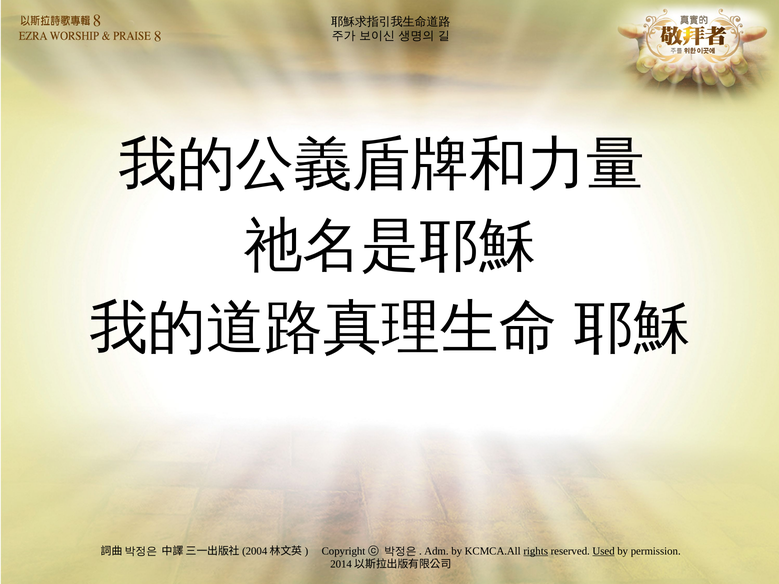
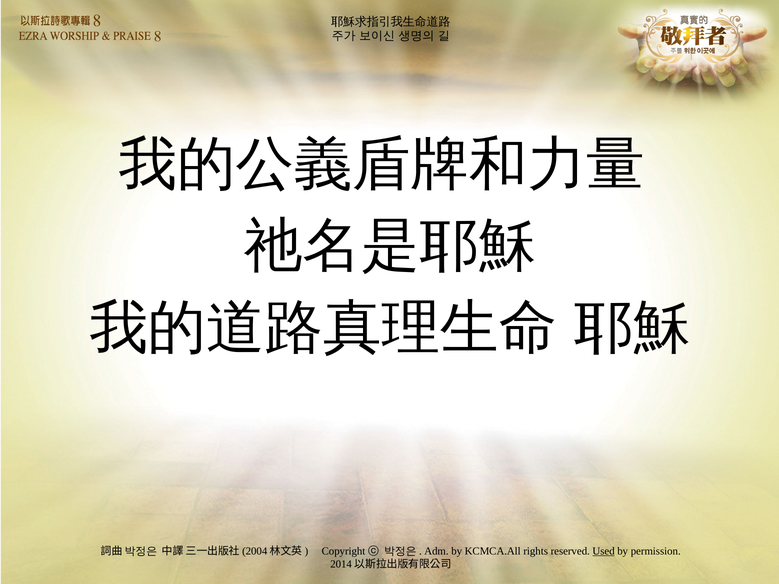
rights underline: present -> none
